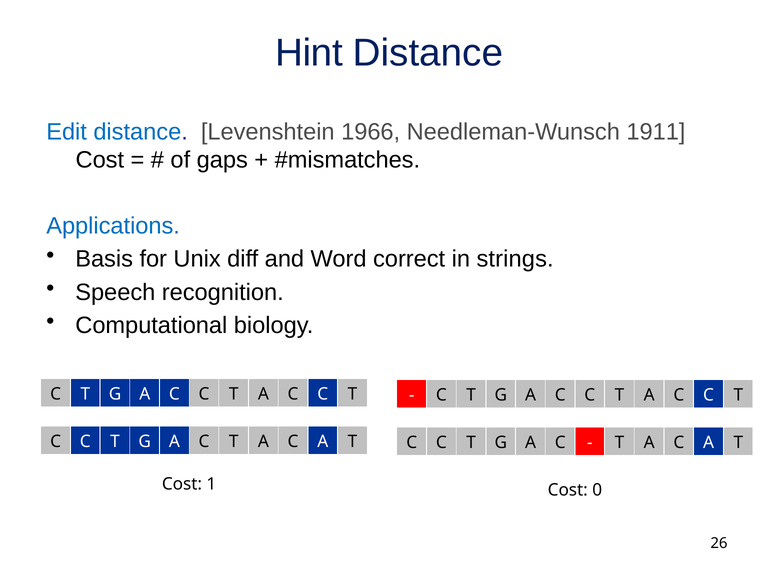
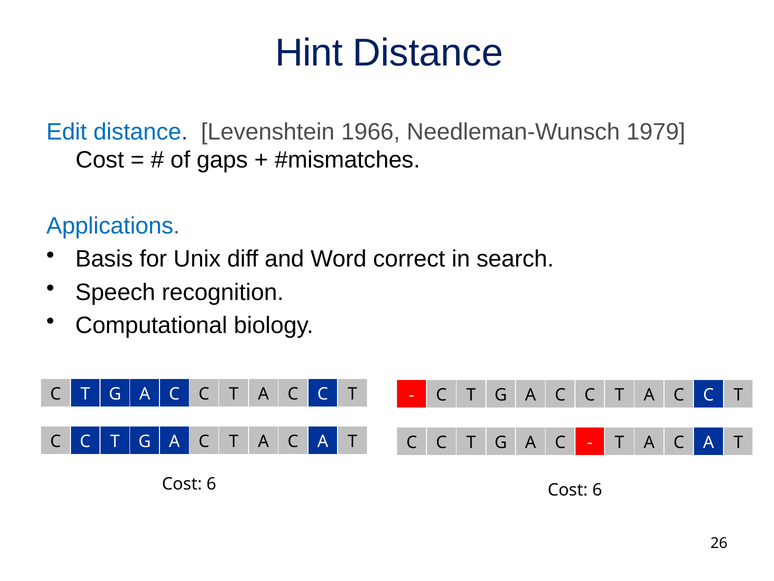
1911: 1911 -> 1979
strings: strings -> search
1 at (211, 484): 1 -> 6
0 at (597, 490): 0 -> 6
